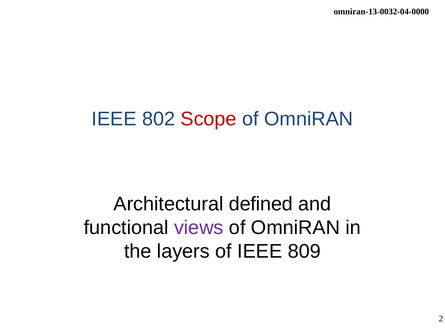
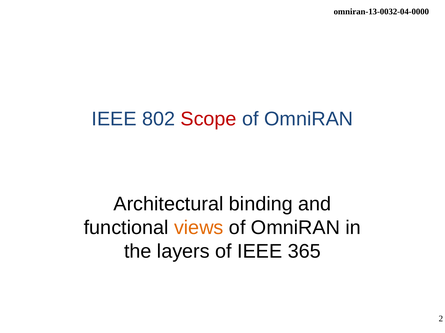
defined: defined -> binding
views colour: purple -> orange
809: 809 -> 365
